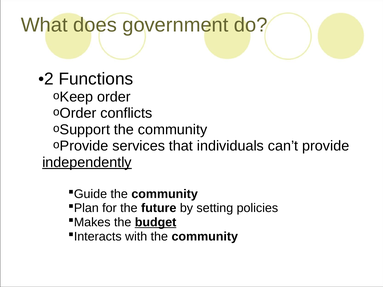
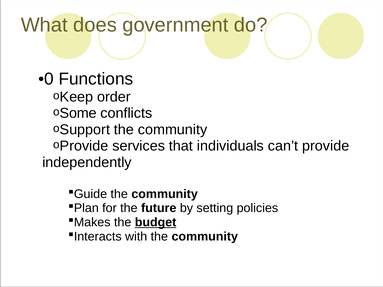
2: 2 -> 0
Order at (78, 113): Order -> Some
independently underline: present -> none
